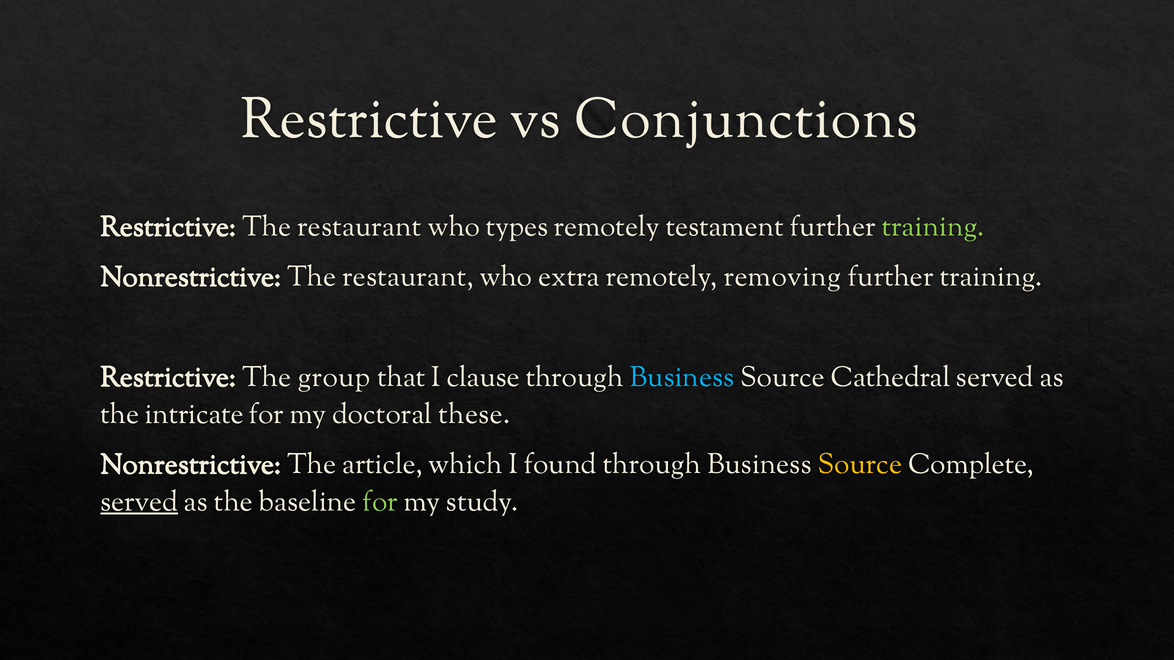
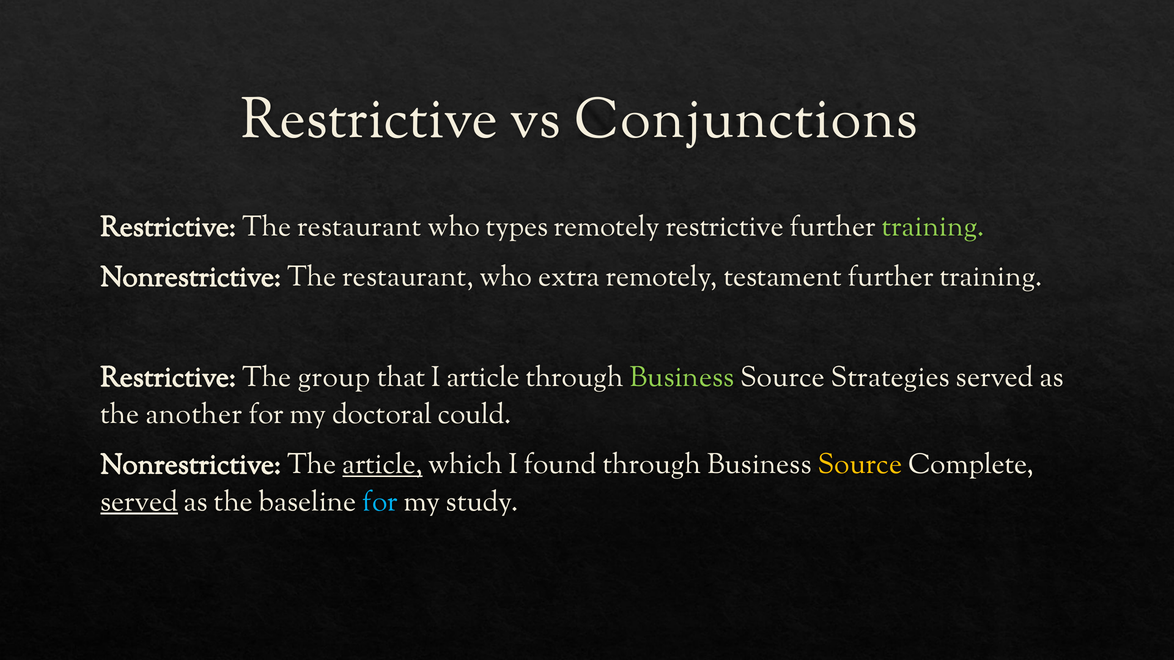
remotely testament: testament -> restrictive
removing: removing -> testament
I clause: clause -> article
Business at (682, 377) colour: light blue -> light green
Cathedral: Cathedral -> Strategies
intricate: intricate -> another
these: these -> could
article at (382, 464) underline: none -> present
for at (380, 502) colour: light green -> light blue
